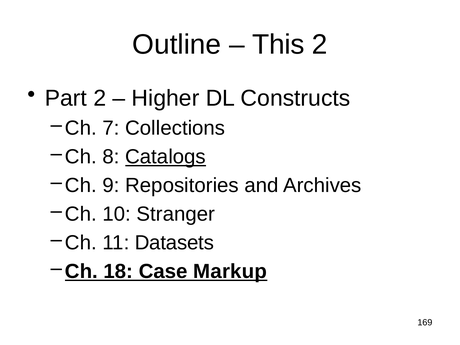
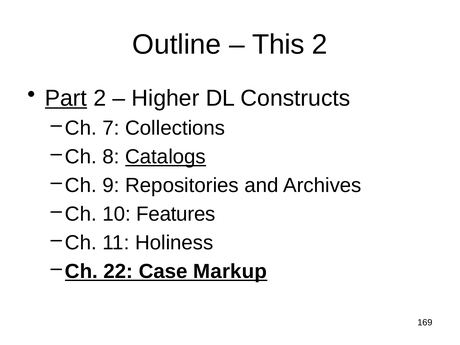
Part underline: none -> present
Stranger: Stranger -> Features
Datasets: Datasets -> Holiness
18: 18 -> 22
